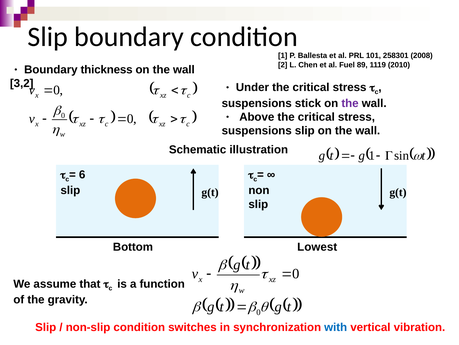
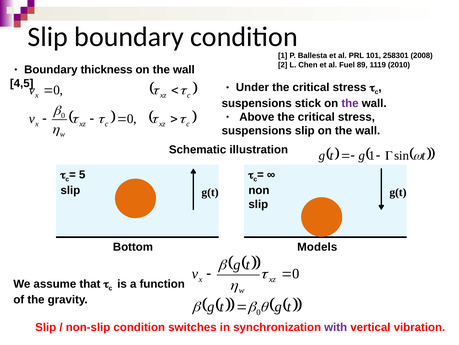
3,2: 3,2 -> 4,5
6: 6 -> 5
Lowest: Lowest -> Models
with colour: blue -> purple
